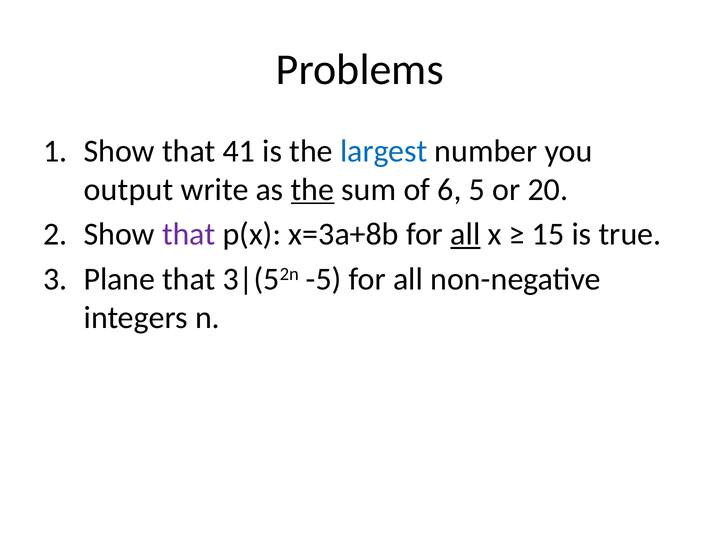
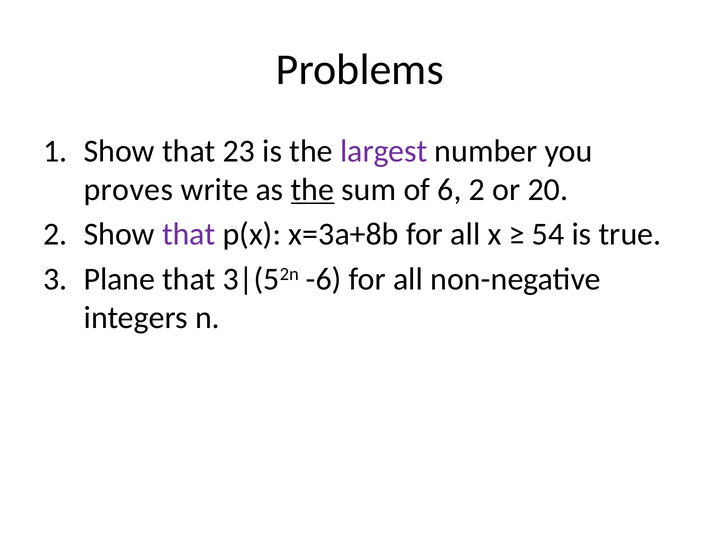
41: 41 -> 23
largest colour: blue -> purple
output: output -> proves
6 5: 5 -> 2
all at (465, 234) underline: present -> none
15: 15 -> 54
-5: -5 -> -6
